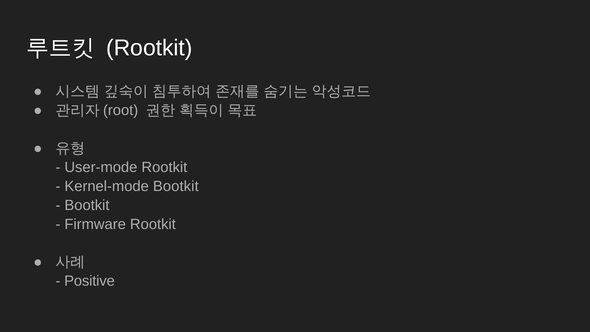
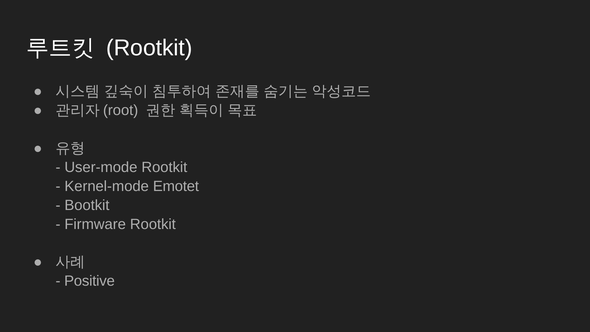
Kernel-mode Bootkit: Bootkit -> Emotet
